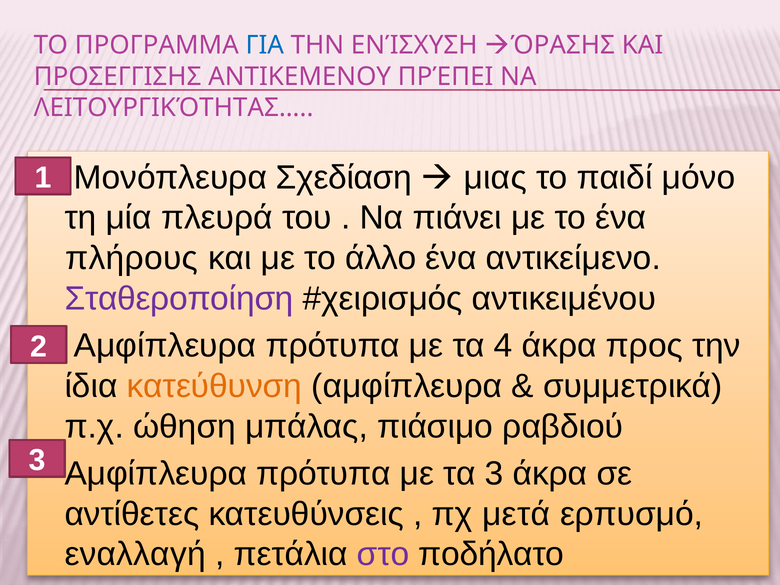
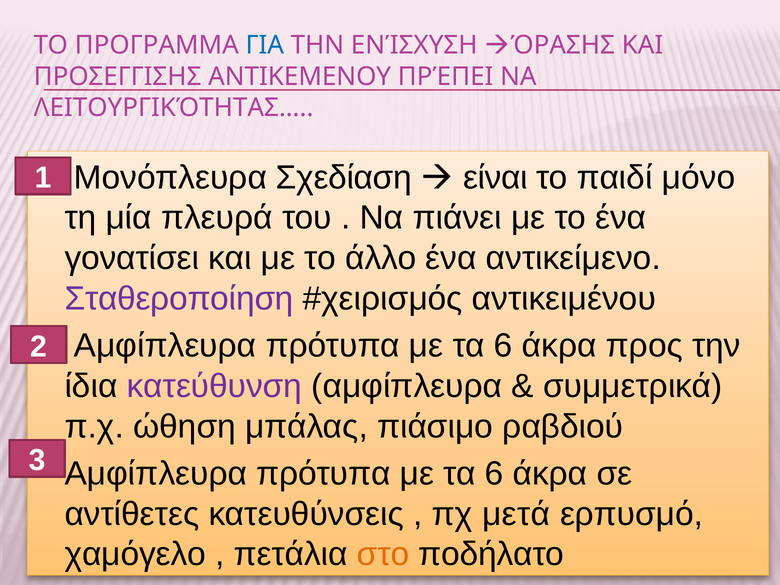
μιας: μιας -> είναι
πλήρους: πλήρους -> γονατίσει
4 at (503, 346): 4 -> 6
κατεύθυνση colour: orange -> purple
3 at (494, 474): 3 -> 6
εναλλαγή: εναλλαγή -> χαμόγελο
στο colour: purple -> orange
